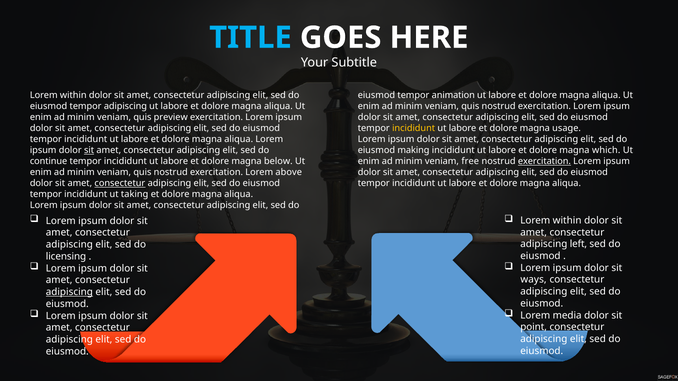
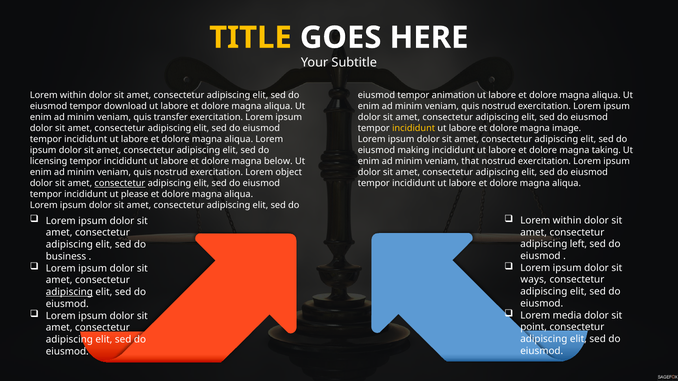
TITLE colour: light blue -> yellow
tempor adipiscing: adipiscing -> download
preview: preview -> transfer
usage: usage -> image
sit at (89, 150) underline: present -> none
which: which -> taking
continue: continue -> licensing
free: free -> that
exercitation at (544, 162) underline: present -> none
above: above -> object
taking: taking -> please
licensing: licensing -> business
